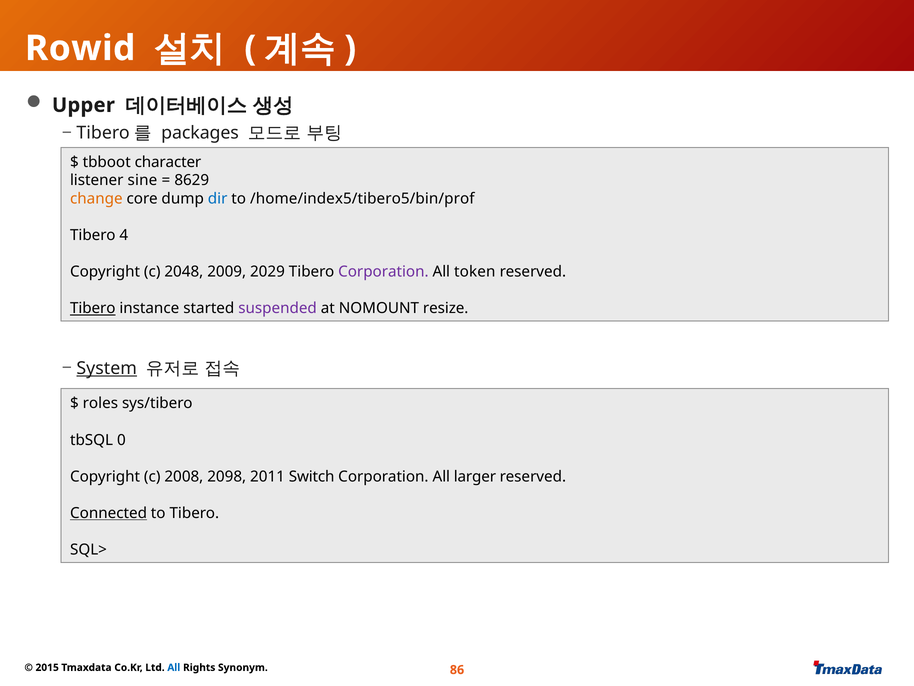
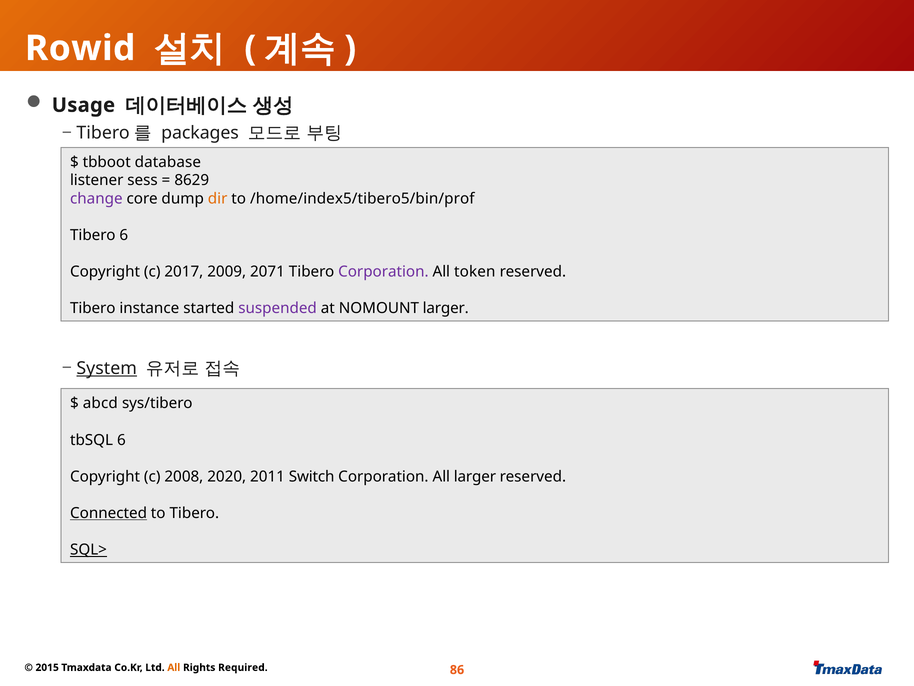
Upper: Upper -> Usage
character: character -> database
sine: sine -> sess
change colour: orange -> purple
dir colour: blue -> orange
Tibero 4: 4 -> 6
2048: 2048 -> 2017
2029: 2029 -> 2071
Tibero at (93, 308) underline: present -> none
NOMOUNT resize: resize -> larger
roles: roles -> abcd
tbSQL 0: 0 -> 6
2098: 2098 -> 2020
SQL> underline: none -> present
All at (174, 667) colour: blue -> orange
Synonym: Synonym -> Required
